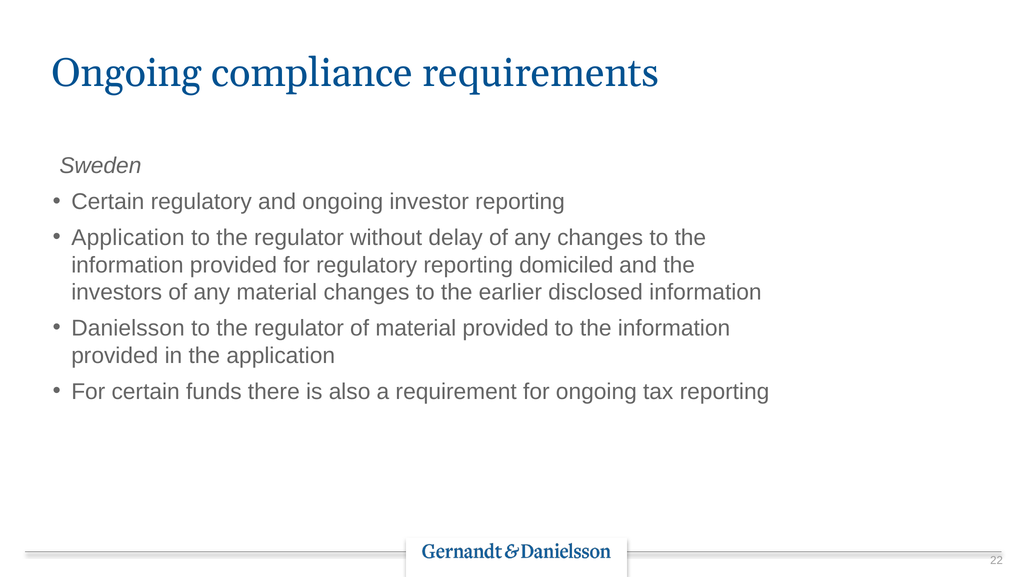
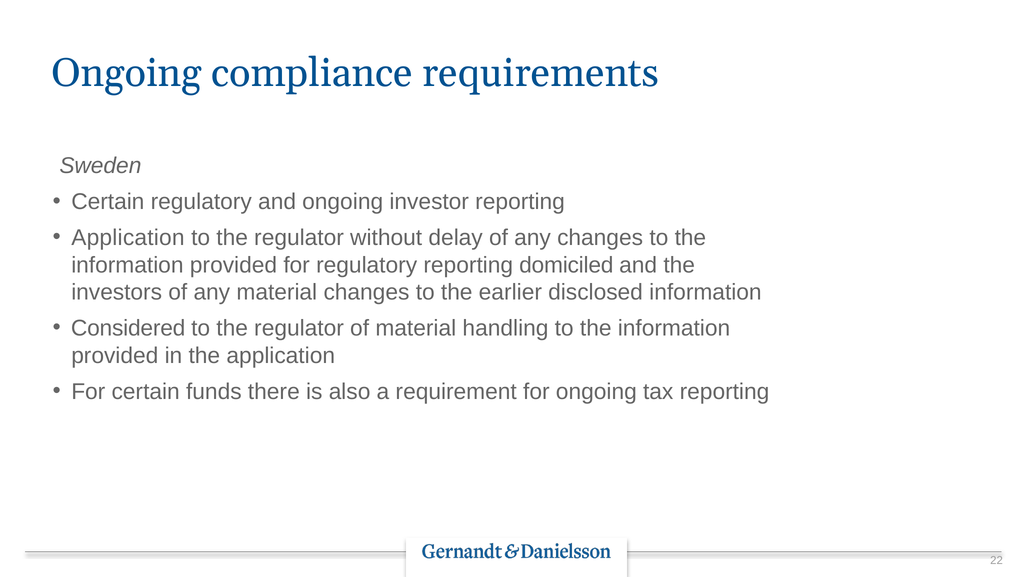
Danielsson: Danielsson -> Considered
material provided: provided -> handling
